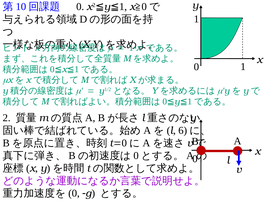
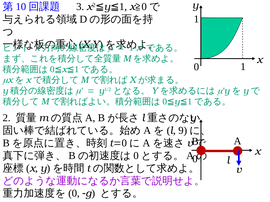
0 at (80, 7): 0 -> 3
6: 6 -> 9
